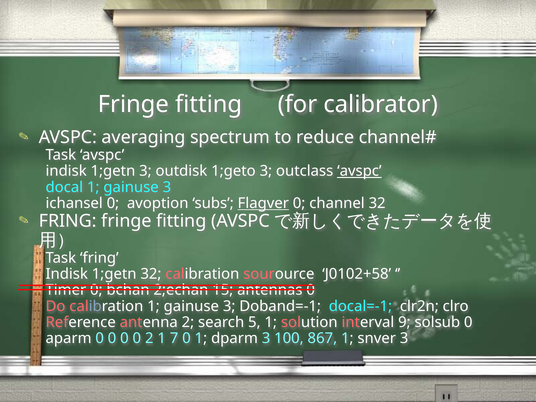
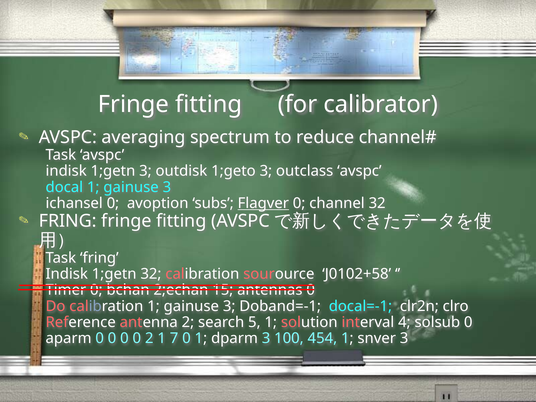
avspc at (359, 171) underline: present -> none
9: 9 -> 4
867: 867 -> 454
